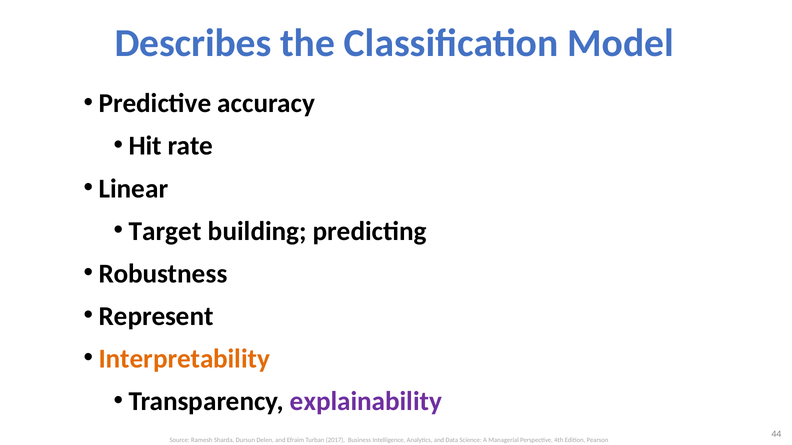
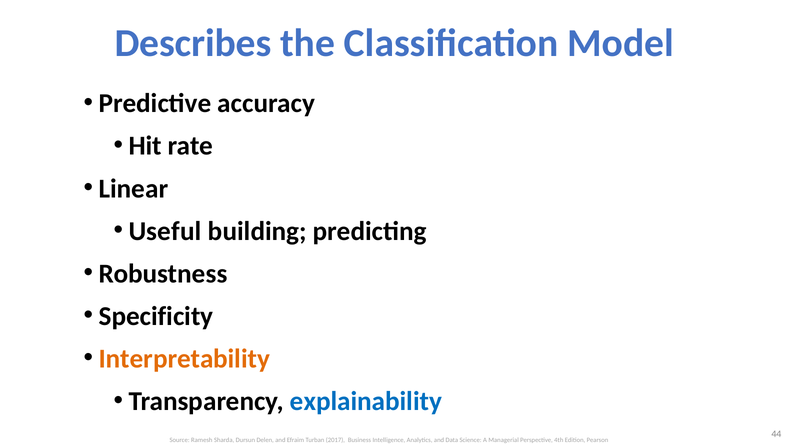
Target: Target -> Useful
Represent: Represent -> Specificity
explainability colour: purple -> blue
